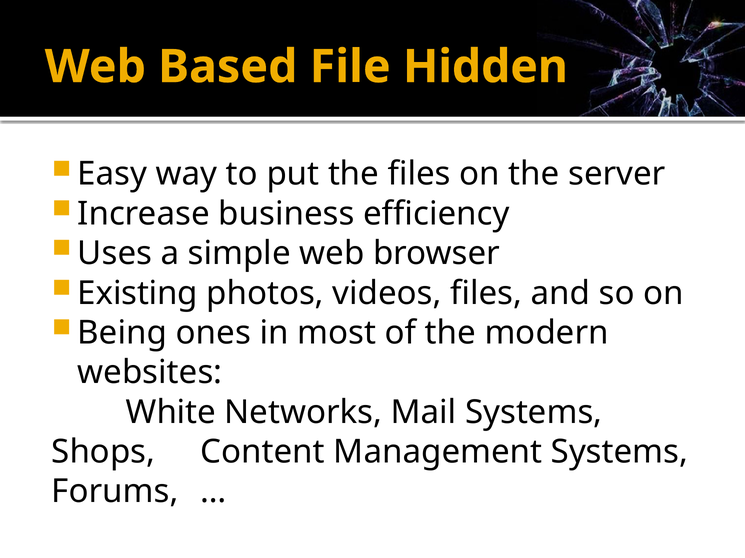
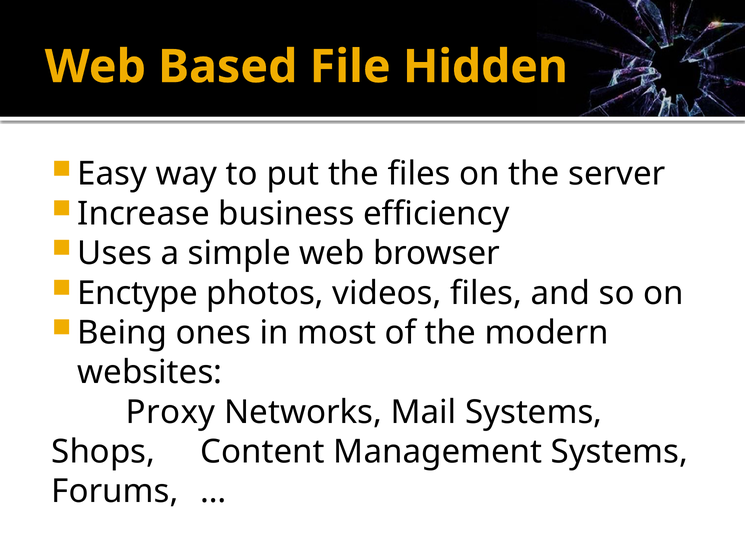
Existing: Existing -> Enctype
White: White -> Proxy
